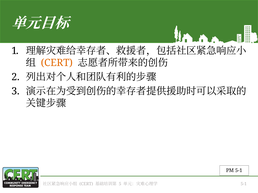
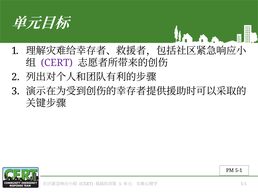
CERT at (57, 63) colour: orange -> purple
